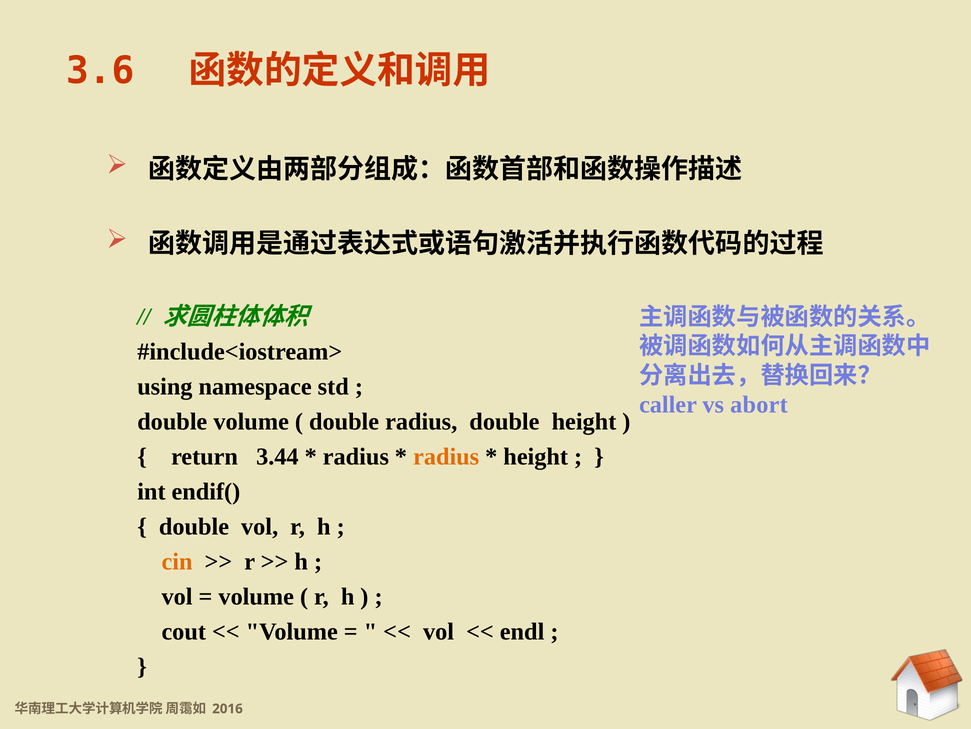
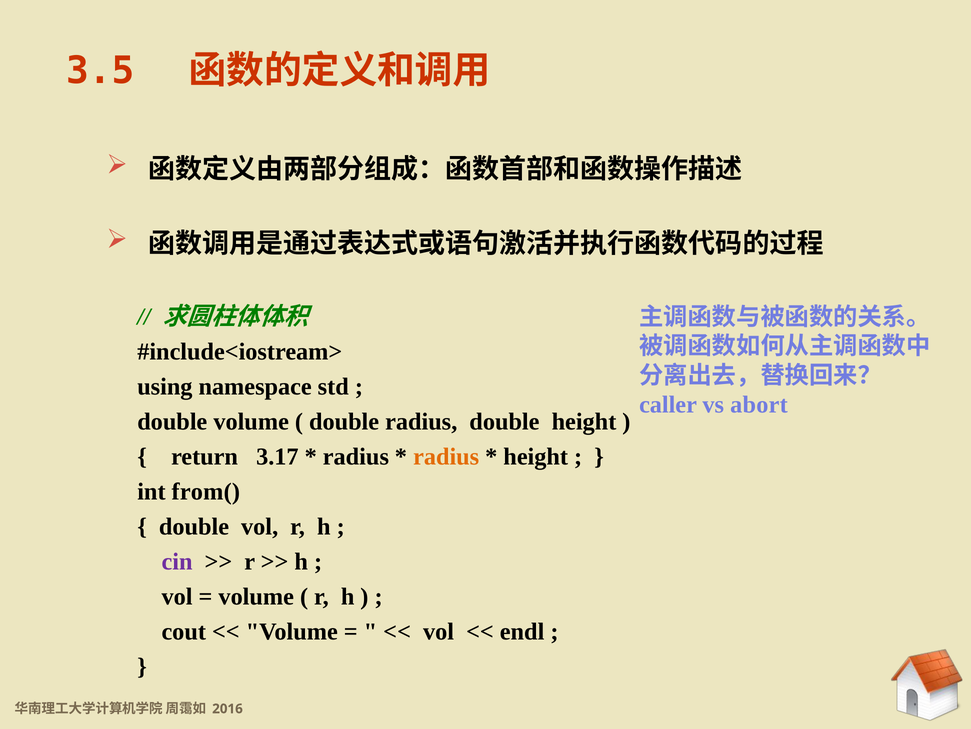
3.6: 3.6 -> 3.5
3.44: 3.44 -> 3.17
endif(: endif( -> from(
cin colour: orange -> purple
